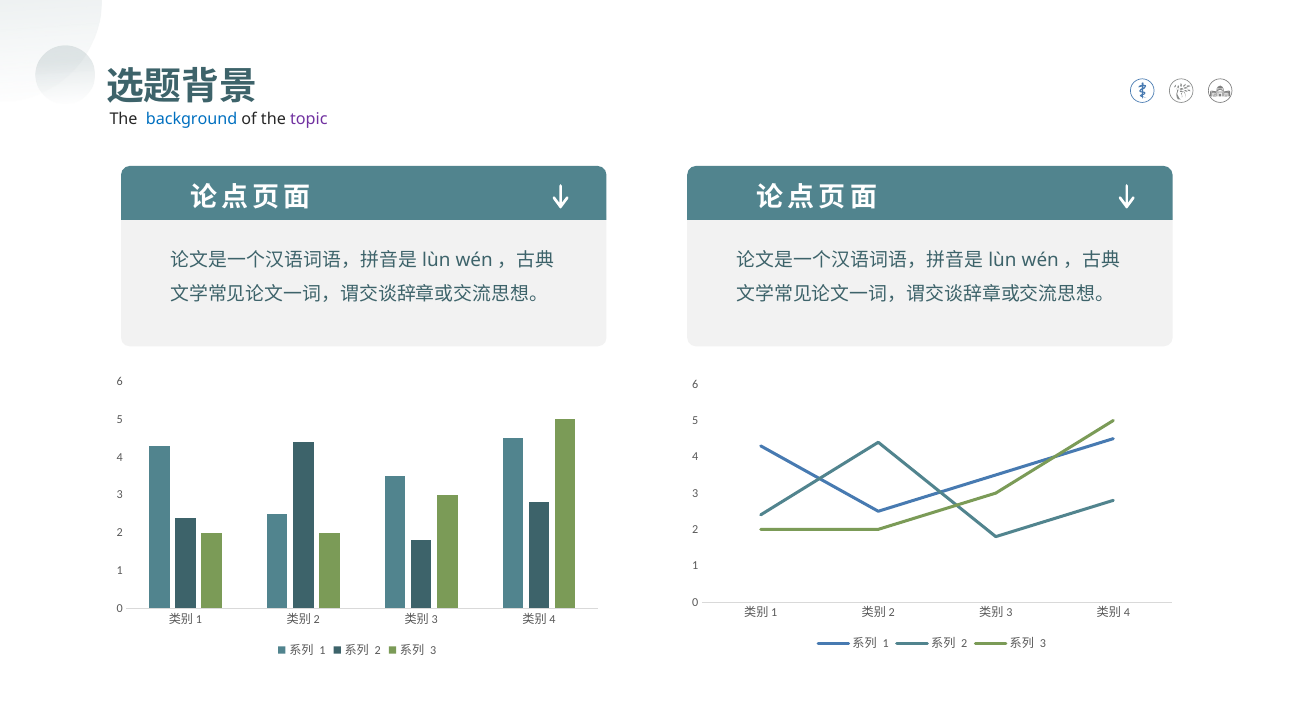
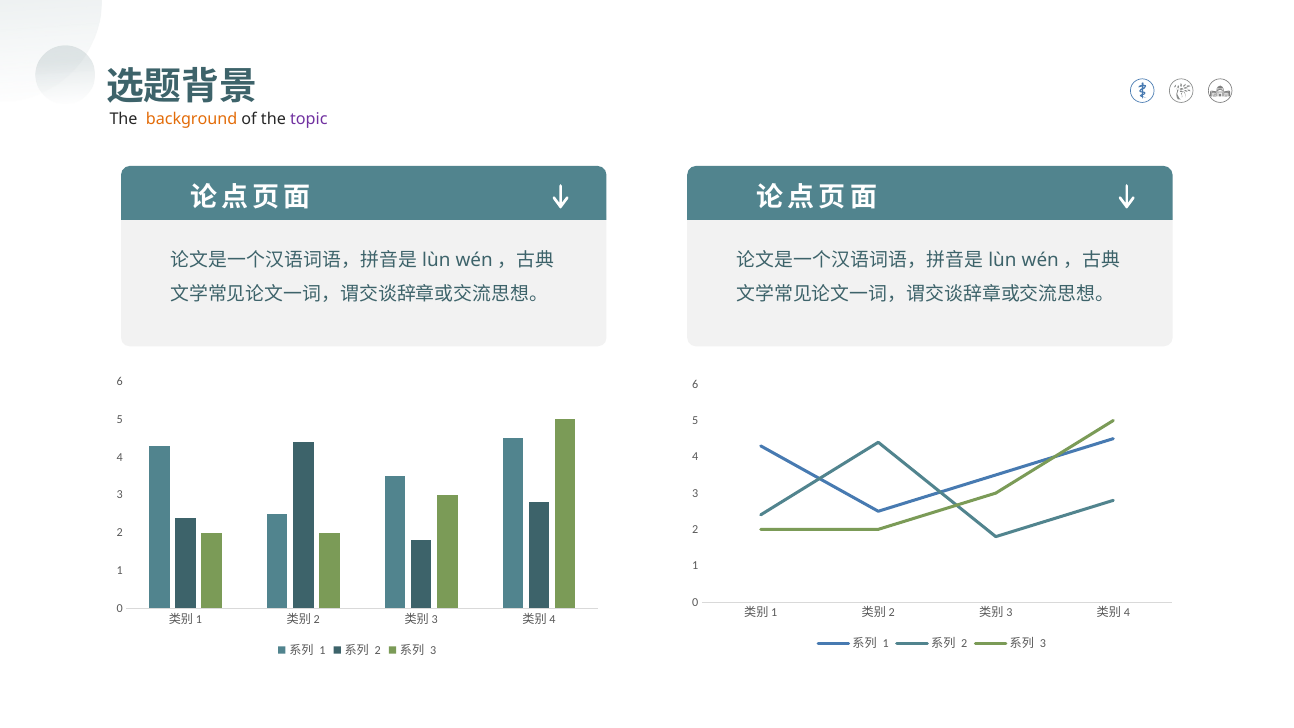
background colour: blue -> orange
